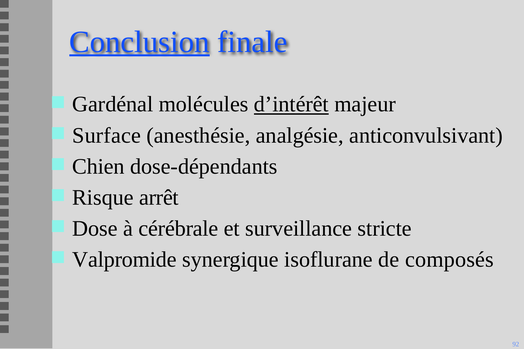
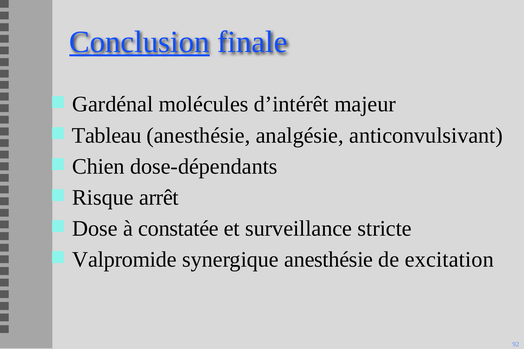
d’intérêt underline: present -> none
Surface: Surface -> Tableau
cérébrale: cérébrale -> constatée
synergique isoflurane: isoflurane -> anesthésie
composés: composés -> excitation
